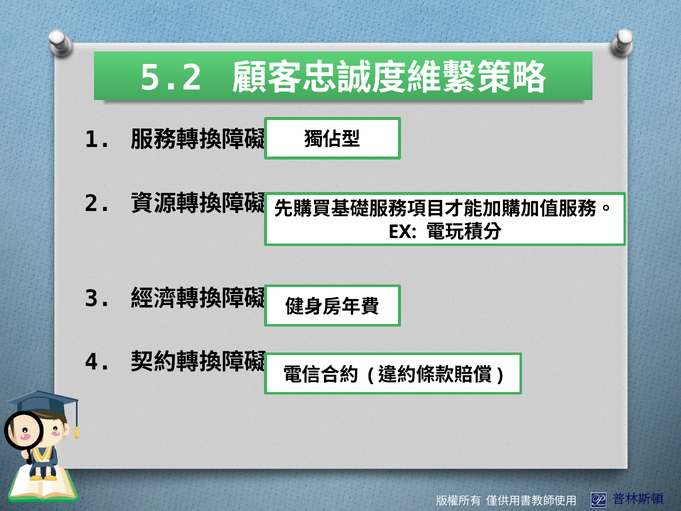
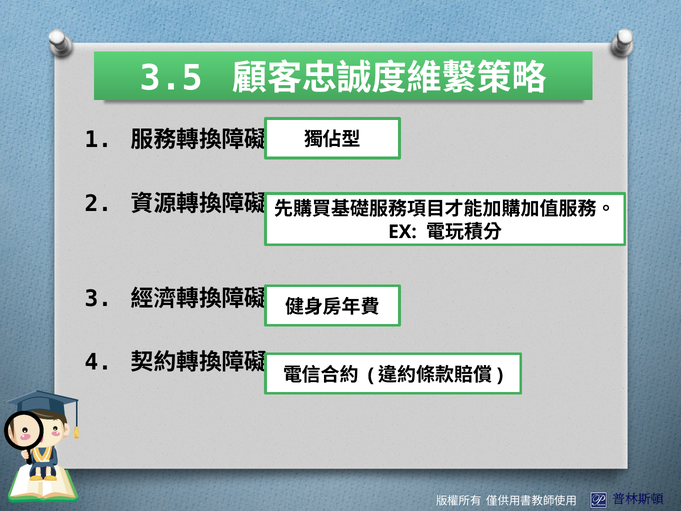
5.2: 5.2 -> 3.5
